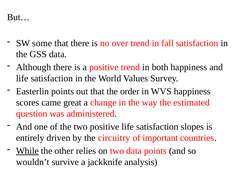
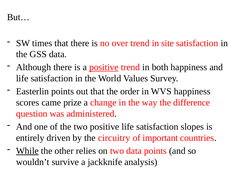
some: some -> times
fall: fall -> site
positive at (104, 67) underline: none -> present
great: great -> prize
estimated: estimated -> difference
